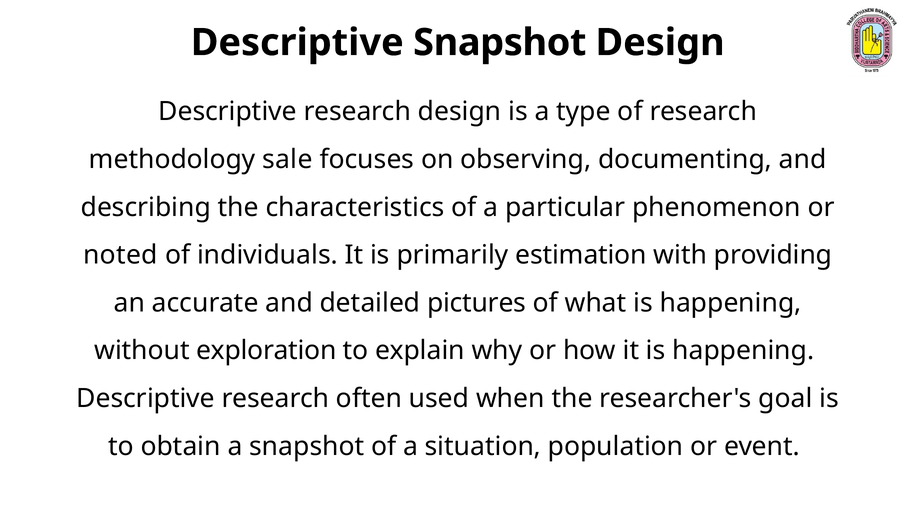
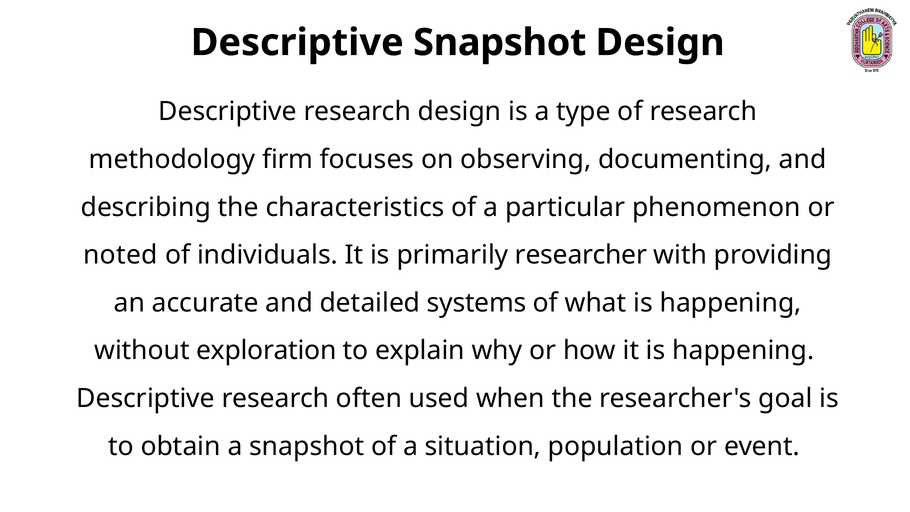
sale: sale -> firm
estimation: estimation -> researcher
pictures: pictures -> systems
